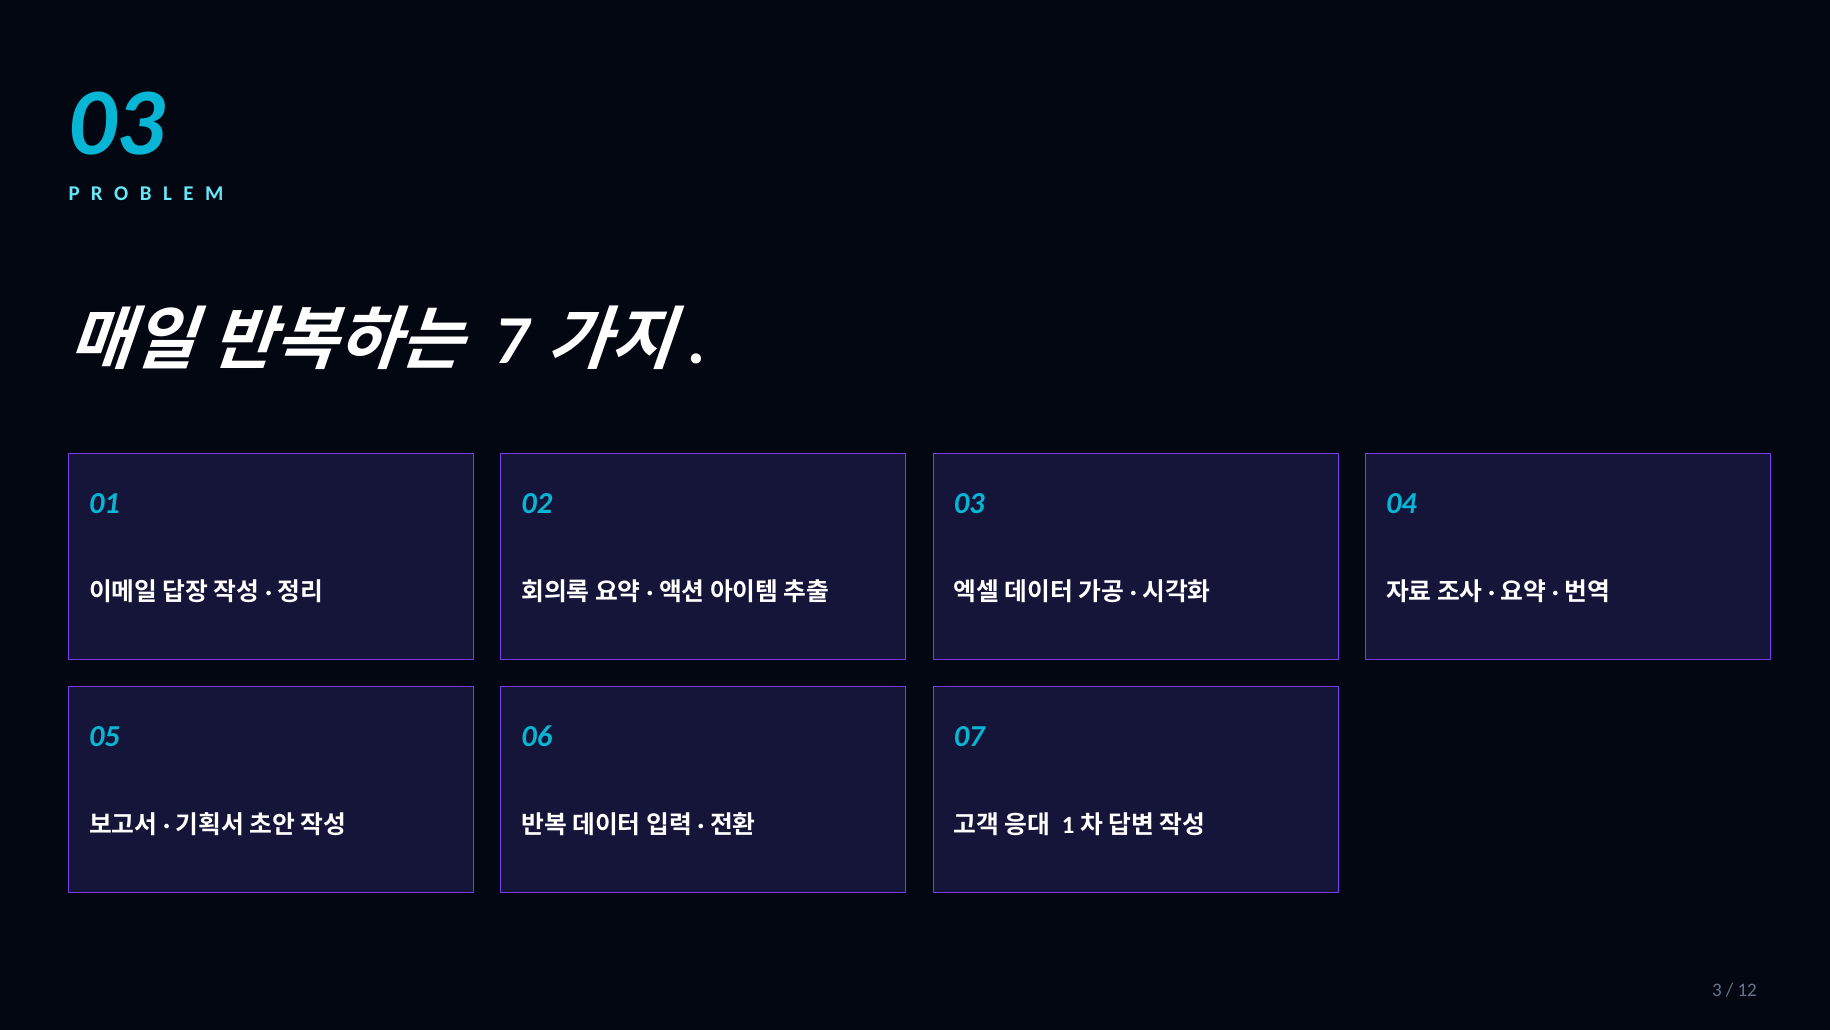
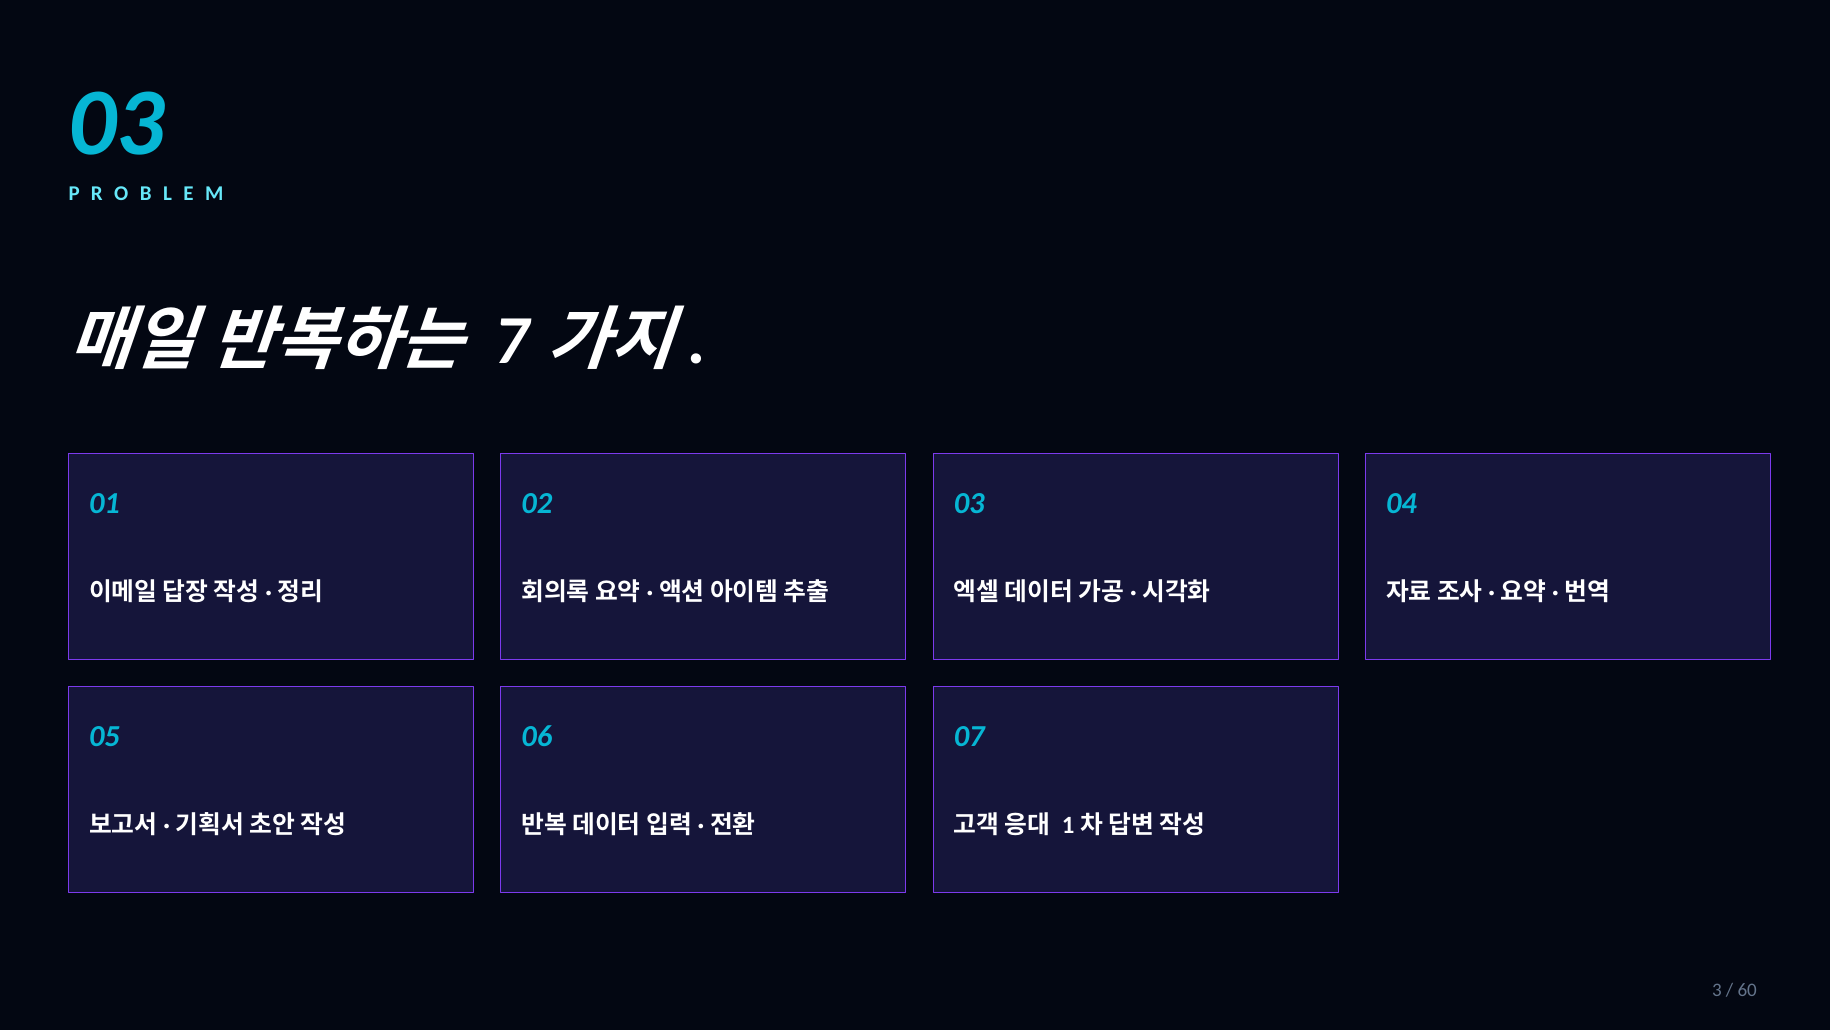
12: 12 -> 60
